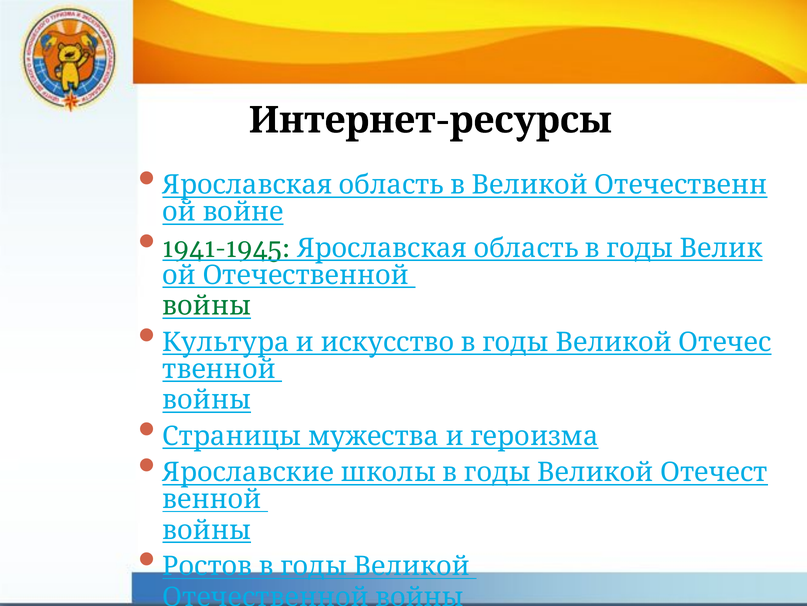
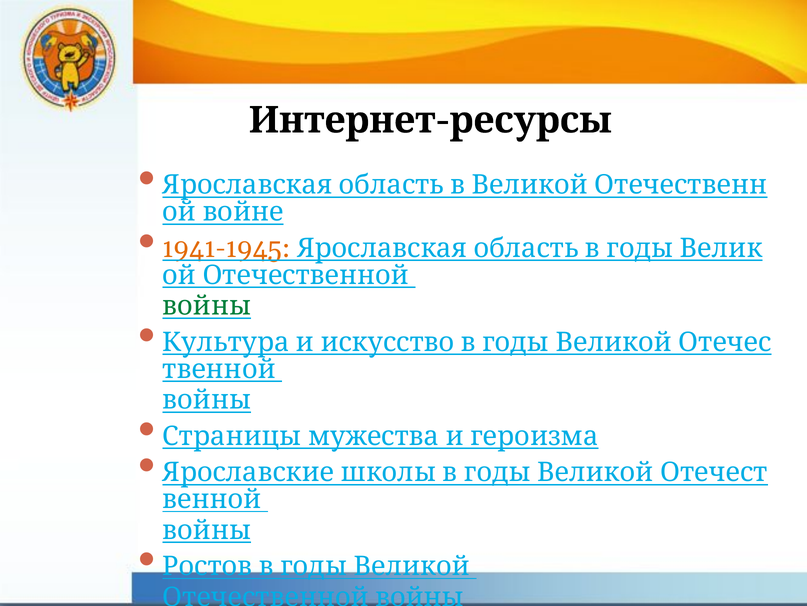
1941-1945 colour: green -> orange
